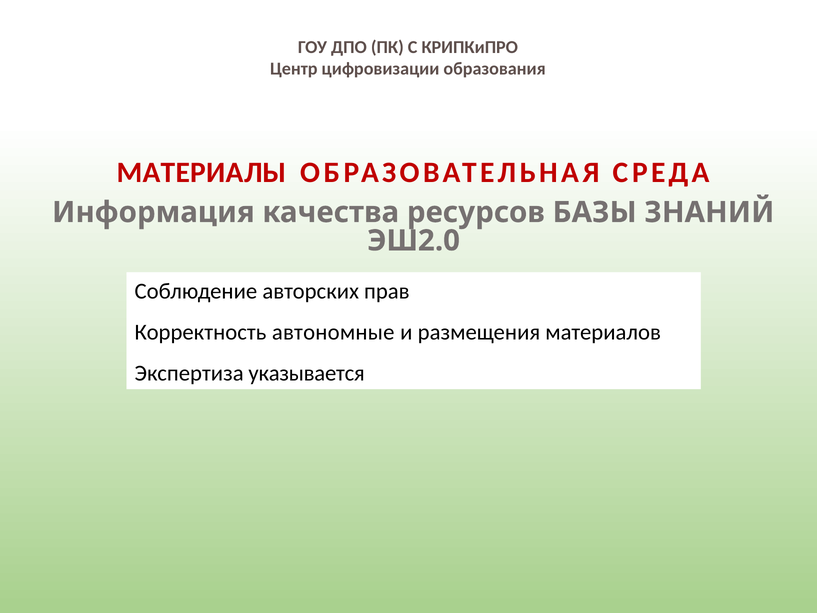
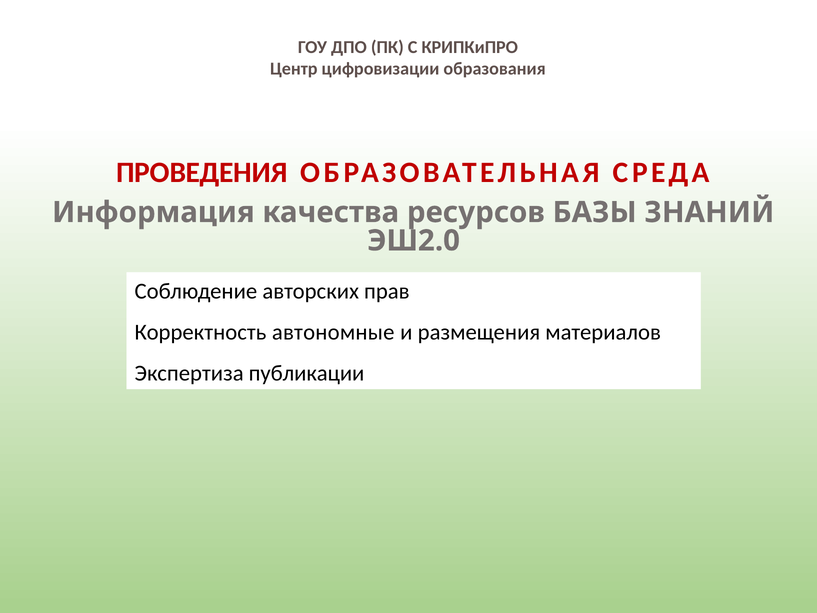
МАТЕРИАЛЫ: МАТЕРИАЛЫ -> ПРОВЕДЕНИЯ
указывается: указывается -> публикации
